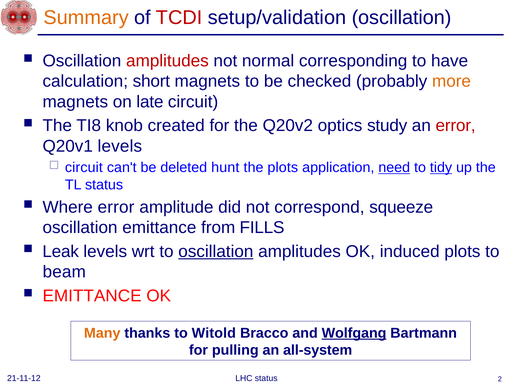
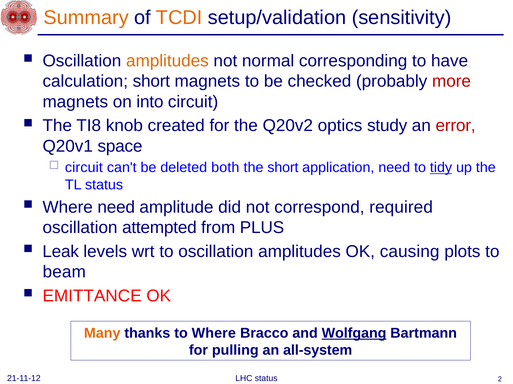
TCDI colour: red -> orange
setup/validation oscillation: oscillation -> sensitivity
amplitudes at (167, 61) colour: red -> orange
more colour: orange -> red
late: late -> into
Q20v1 levels: levels -> space
hunt: hunt -> both
the plots: plots -> short
need at (394, 168) underline: present -> none
Where error: error -> need
squeeze: squeeze -> required
oscillation emittance: emittance -> attempted
FILLS: FILLS -> PLUS
oscillation at (216, 252) underline: present -> none
induced: induced -> causing
to Witold: Witold -> Where
